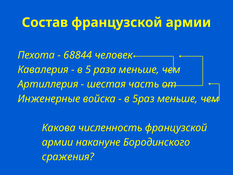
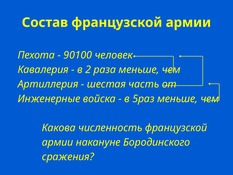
68844: 68844 -> 90100
5: 5 -> 2
